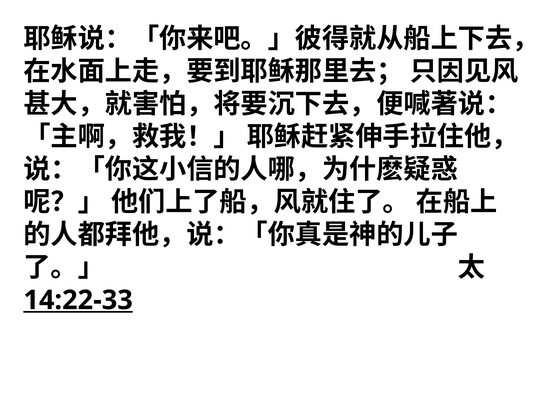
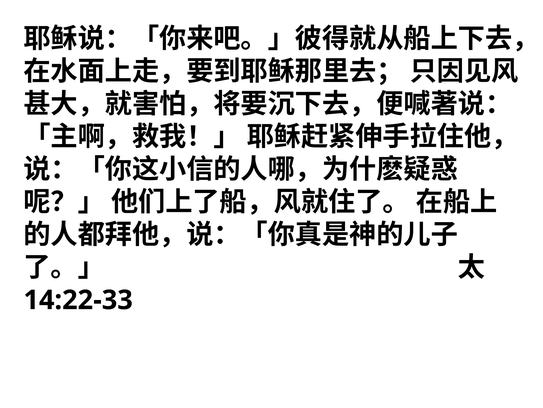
14:22-33 underline: present -> none
